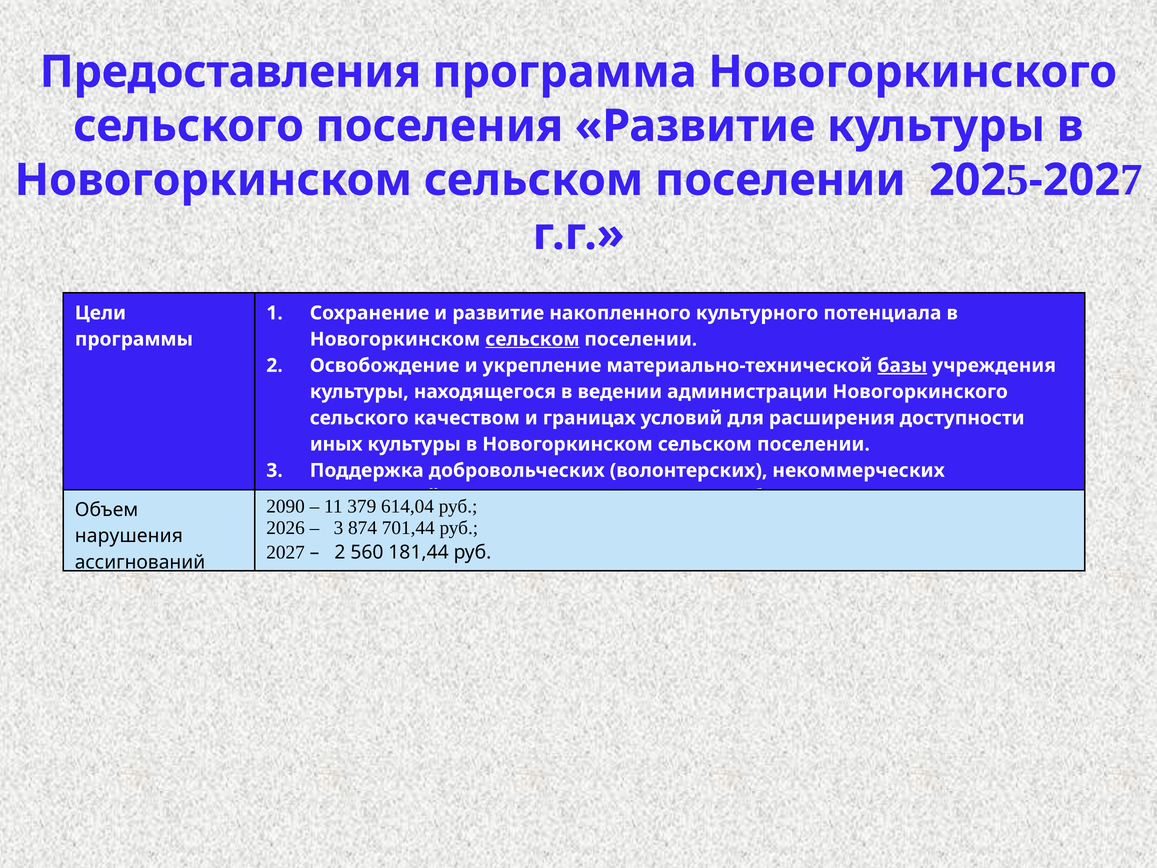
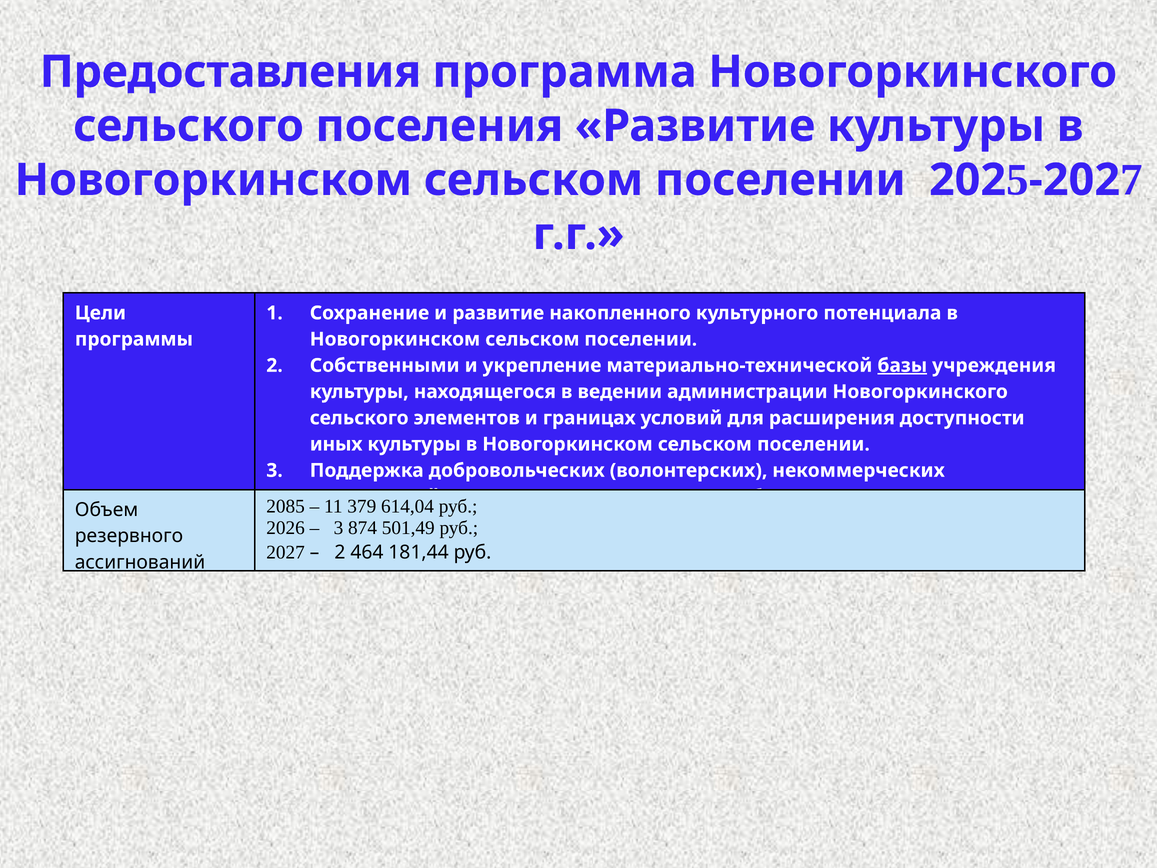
сельском at (532, 339) underline: present -> none
Освобождение: Освобождение -> Собственными
качеством: качеством -> элементов
2090: 2090 -> 2085
701,44: 701,44 -> 501,49
нарушения: нарушения -> резервного
560: 560 -> 464
